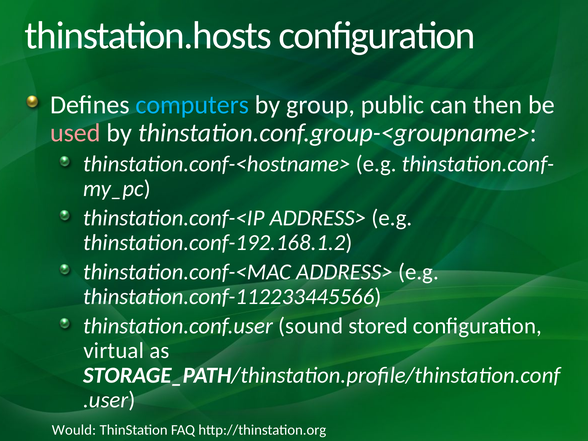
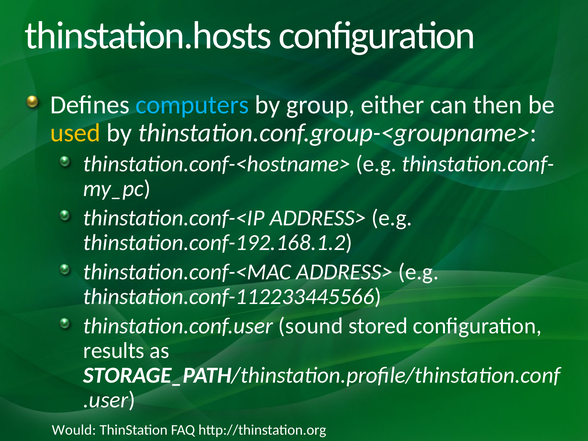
public: public -> either
used colour: pink -> yellow
virtual: virtual -> results
